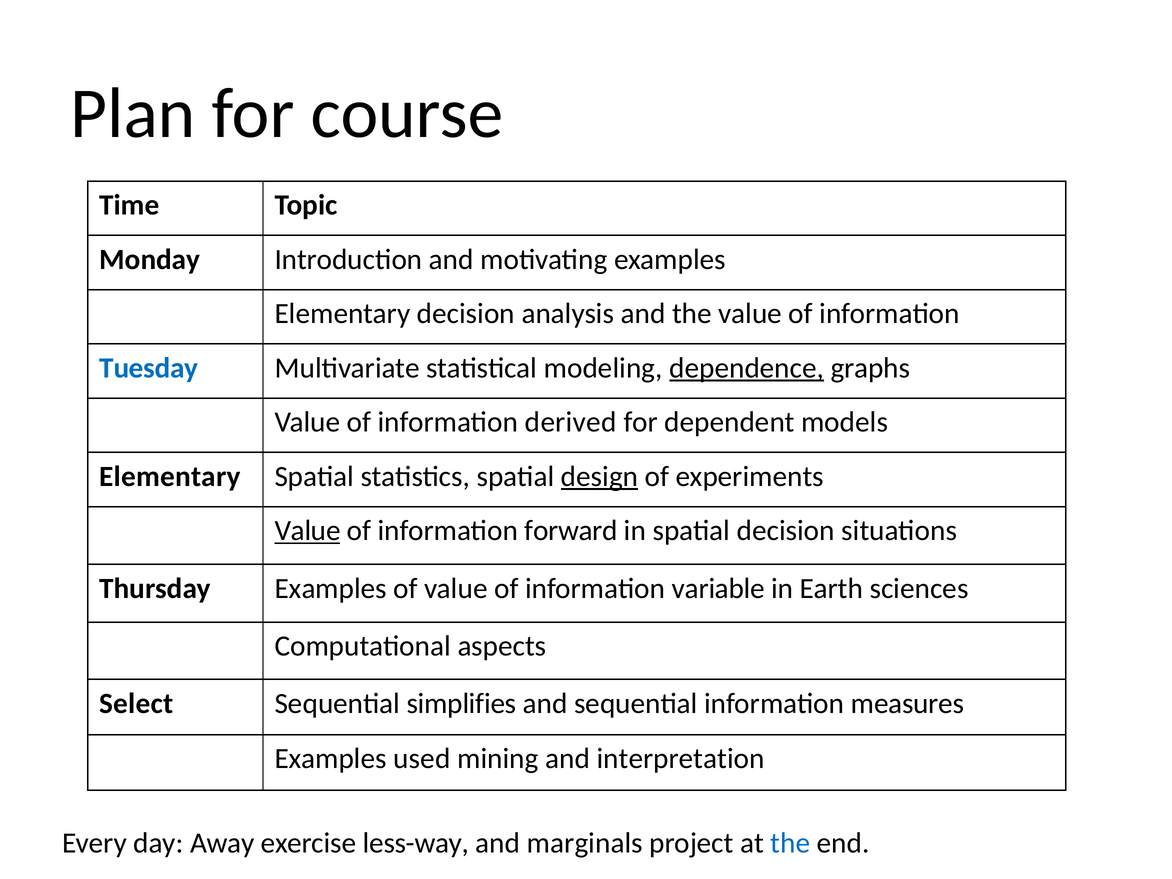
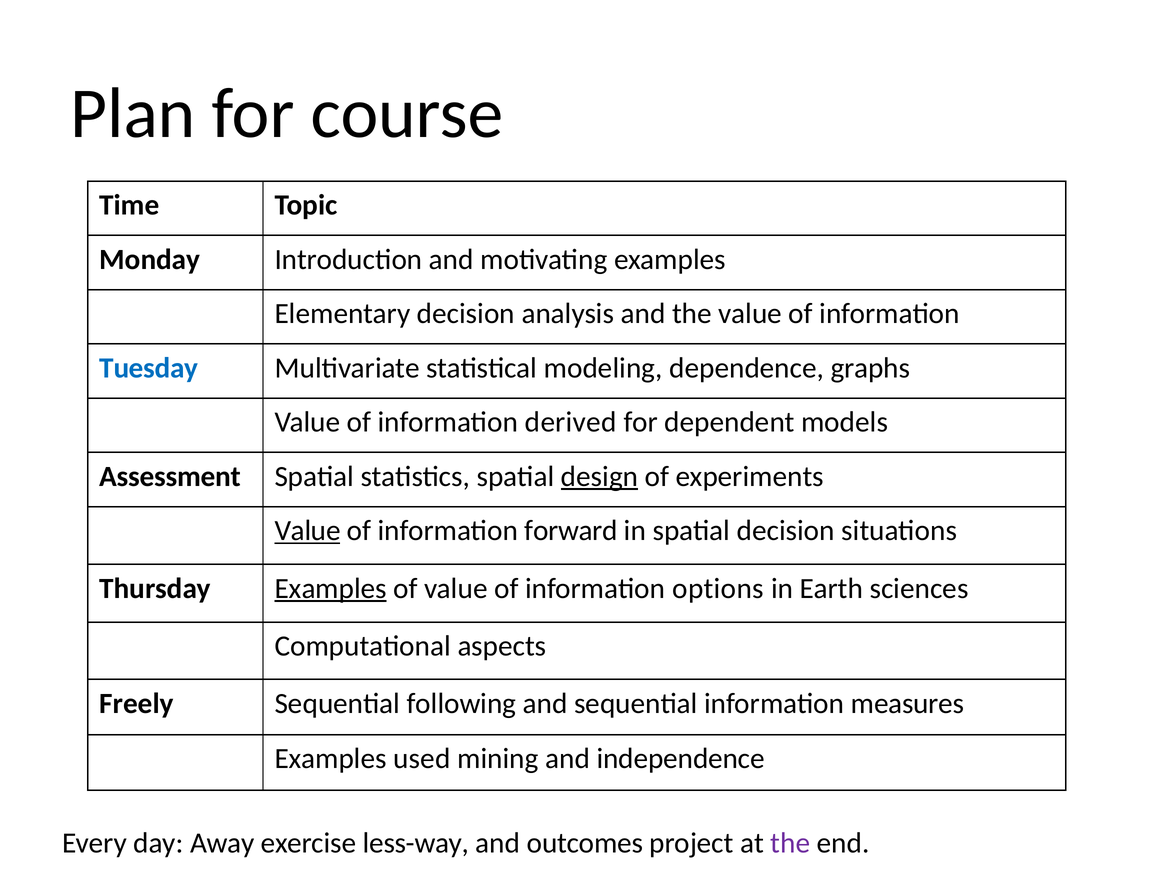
dependence underline: present -> none
Elementary at (170, 476): Elementary -> Assessment
Examples at (331, 588) underline: none -> present
variable: variable -> options
Select: Select -> Freely
simplifies: simplifies -> following
interpretation: interpretation -> independence
marginals: marginals -> outcomes
the at (790, 843) colour: blue -> purple
